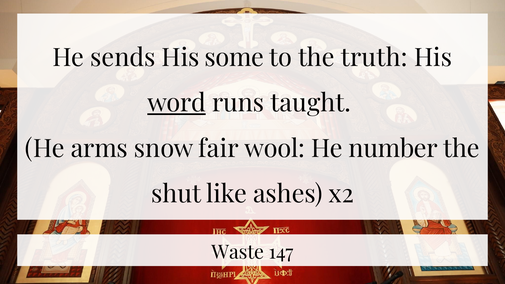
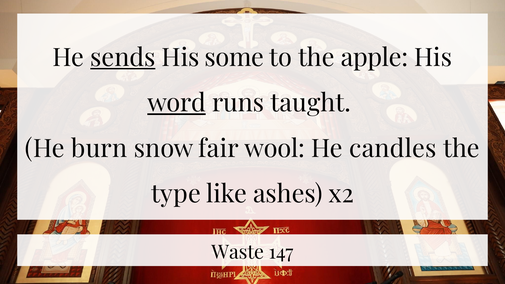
sends underline: none -> present
truth: truth -> apple
arms: arms -> burn
number: number -> candles
shut: shut -> type
